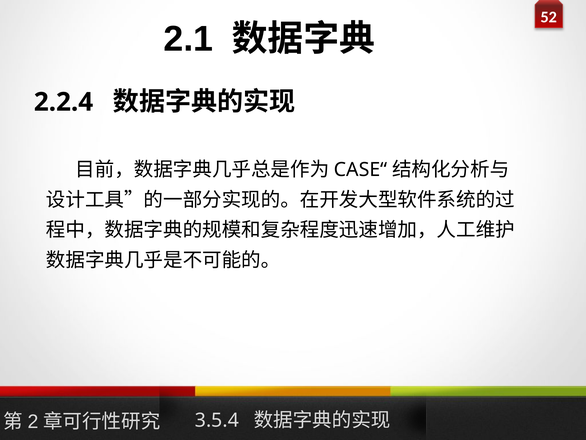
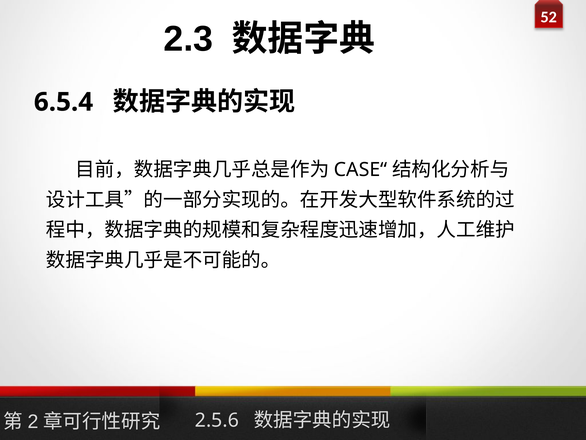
2.1: 2.1 -> 2.3
2.2.4: 2.2.4 -> 6.5.4
3.5.4: 3.5.4 -> 2.5.6
